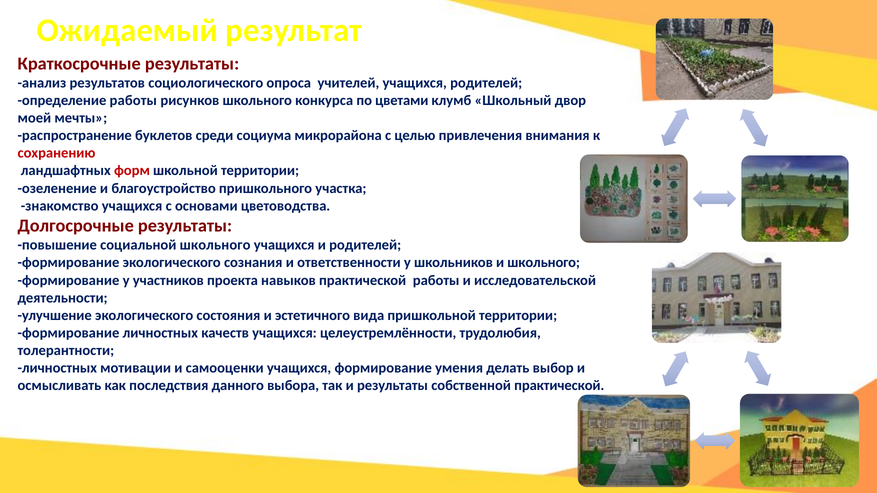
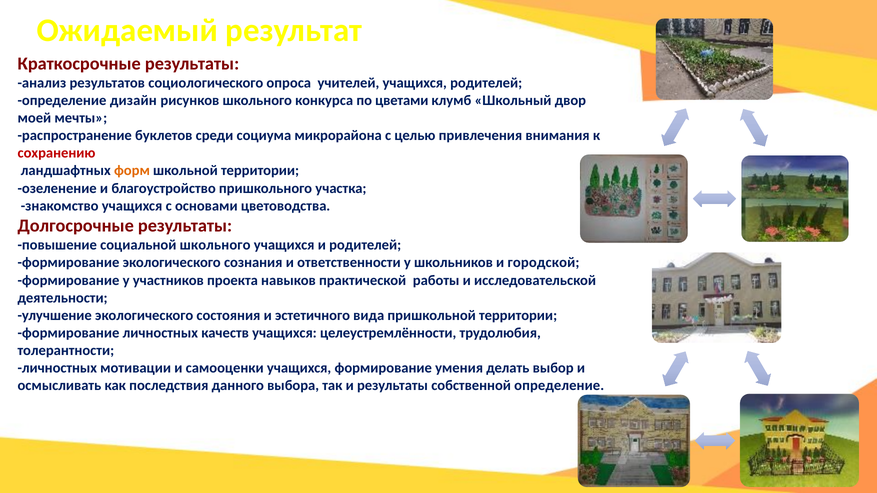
определение работы: работы -> дизайн
форм colour: red -> orange
и школьного: школьного -> городской
собственной практической: практической -> определение
